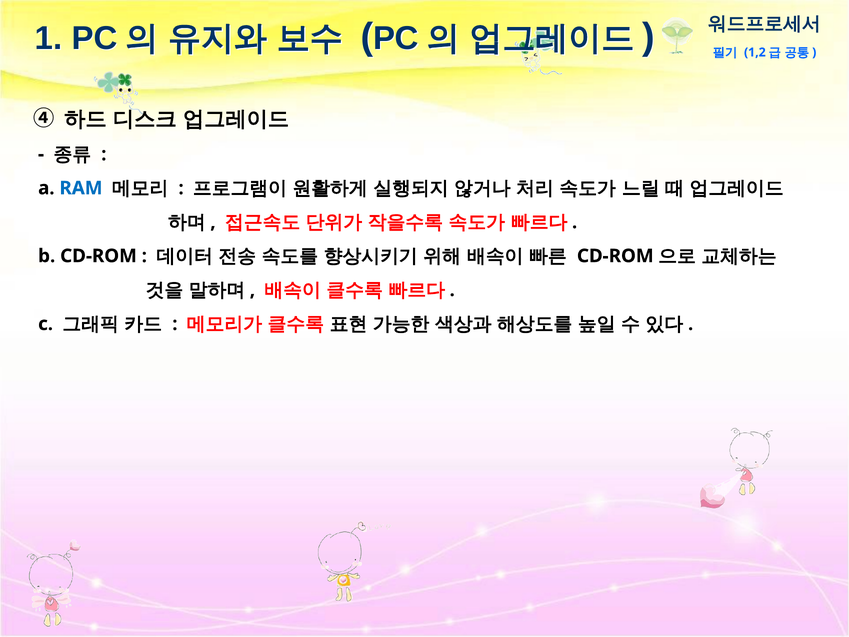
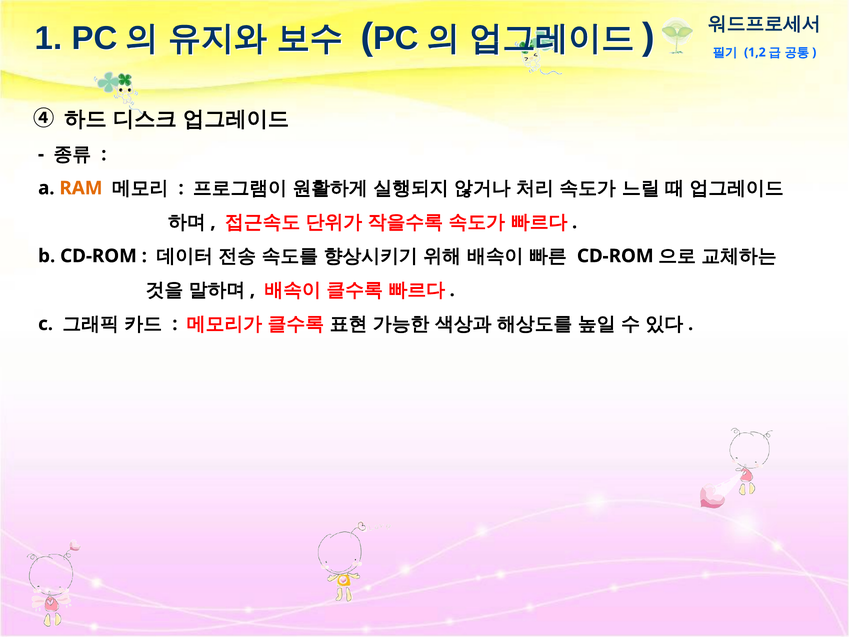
RAM colour: blue -> orange
